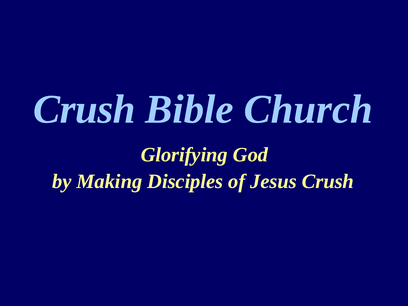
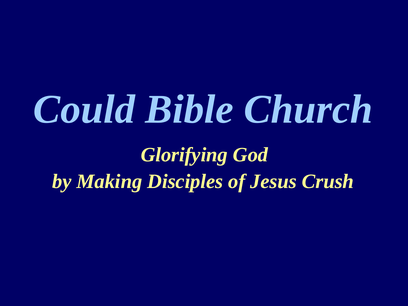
Crush at (84, 109): Crush -> Could
